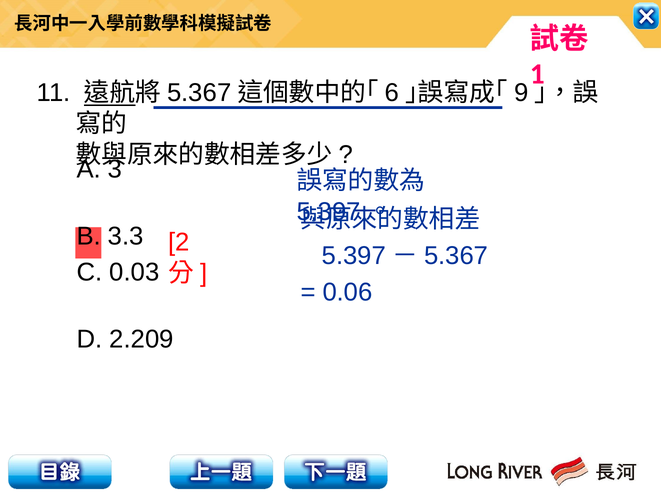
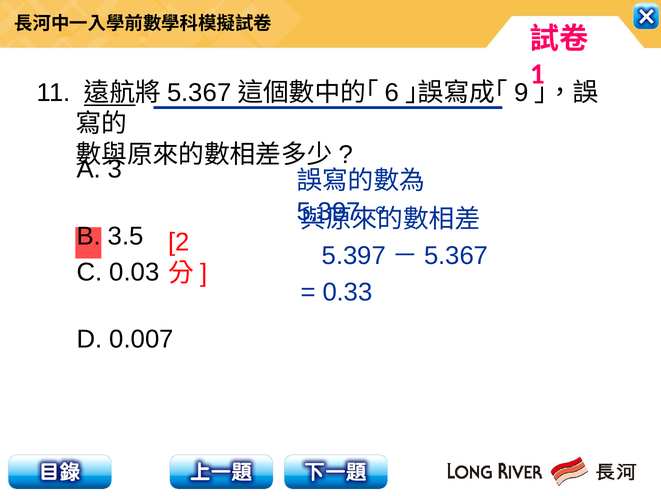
3.3: 3.3 -> 3.5
0.06: 0.06 -> 0.33
2.209: 2.209 -> 0.007
